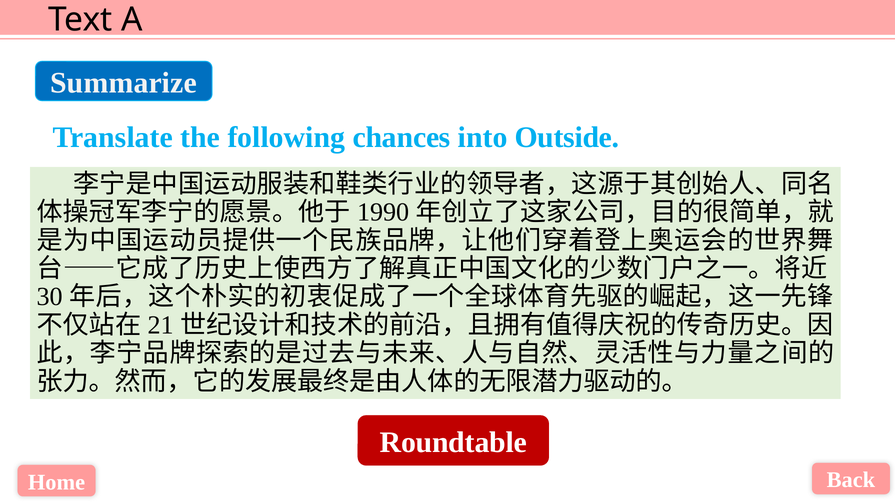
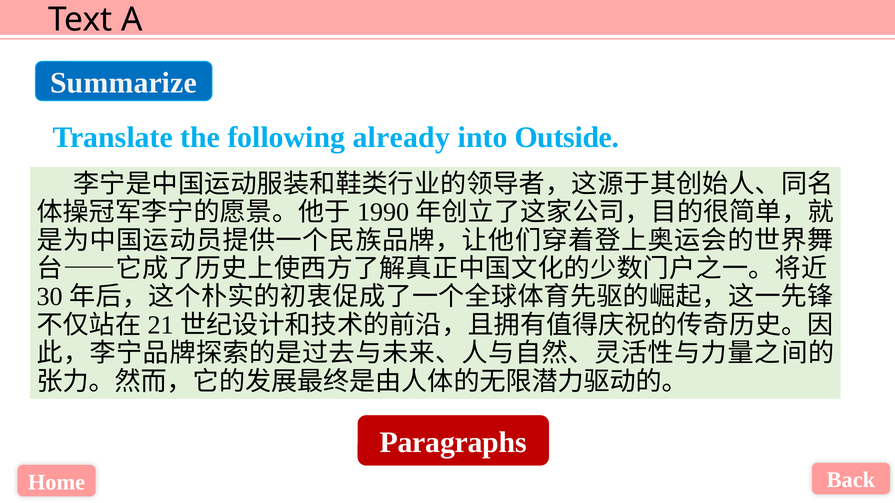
chances: chances -> already
Roundtable: Roundtable -> Paragraphs
